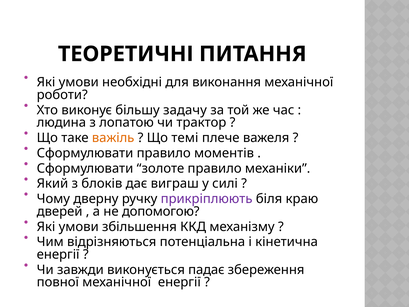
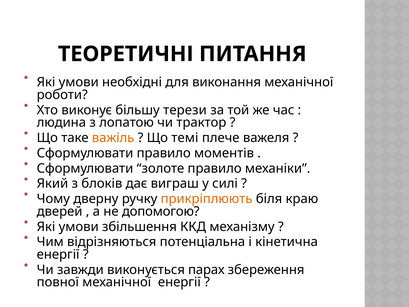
задачу: задачу -> терези
прикріплюють colour: purple -> orange
падає: падає -> парах
